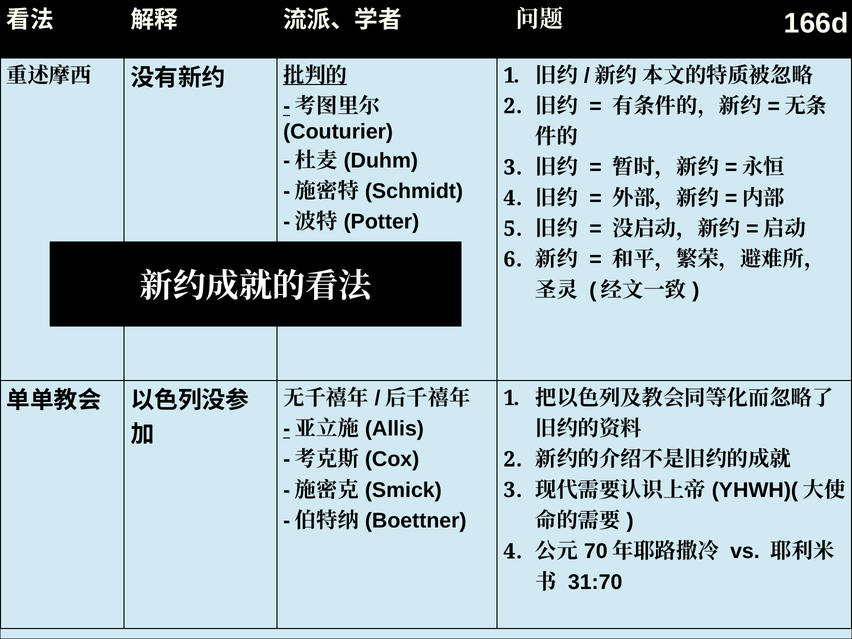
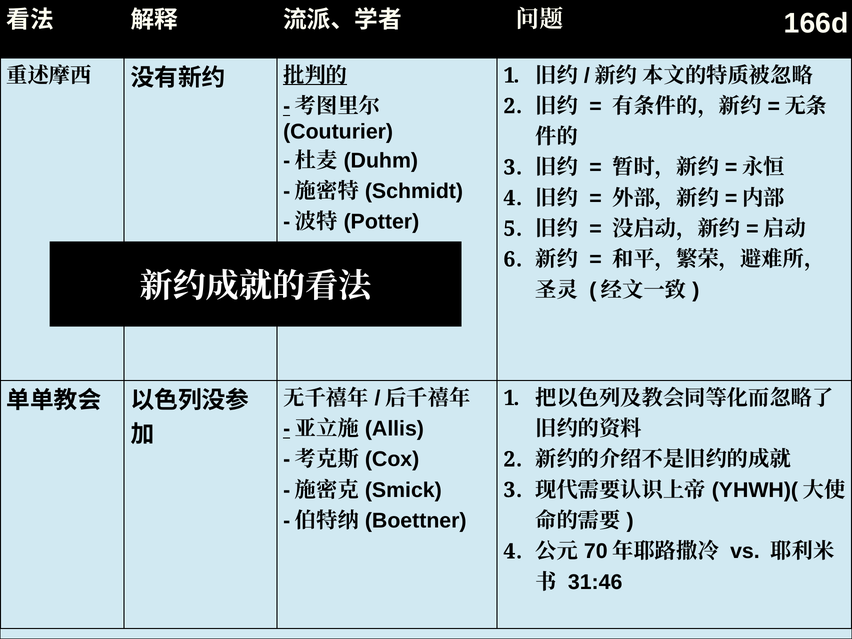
31:70: 31:70 -> 31:46
